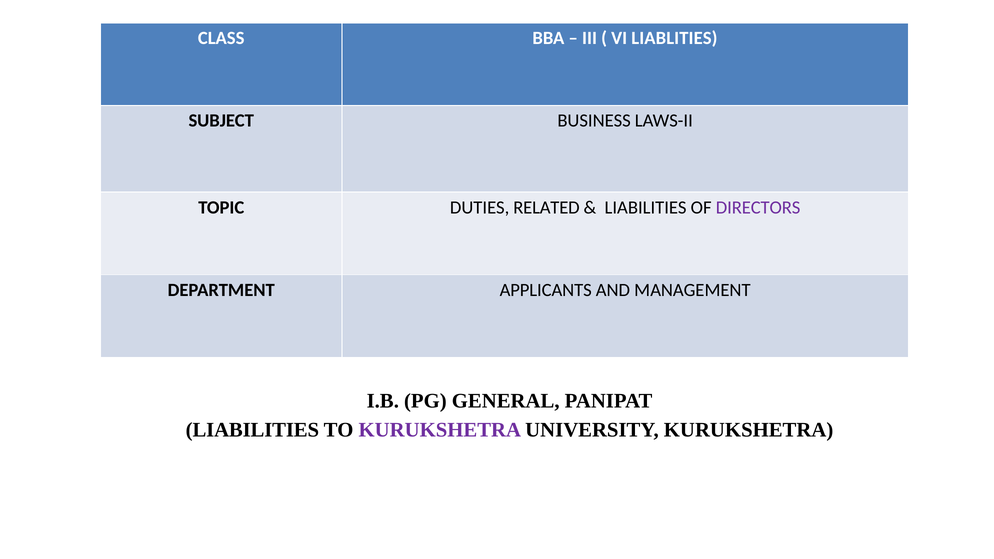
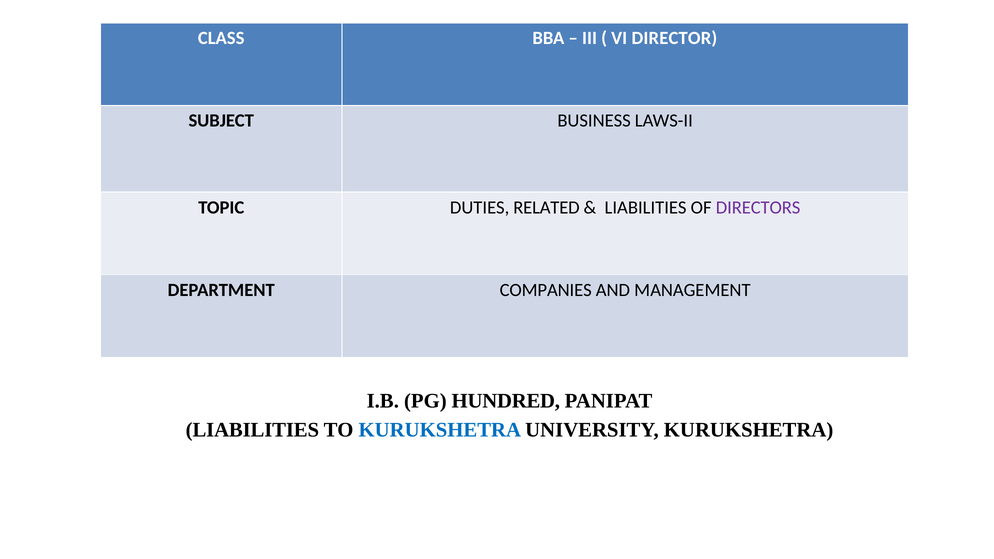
LIABLITIES: LIABLITIES -> DIRECTOR
APPLICANTS: APPLICANTS -> COMPANIES
GENERAL: GENERAL -> HUNDRED
KURUKSHETRA at (440, 430) colour: purple -> blue
